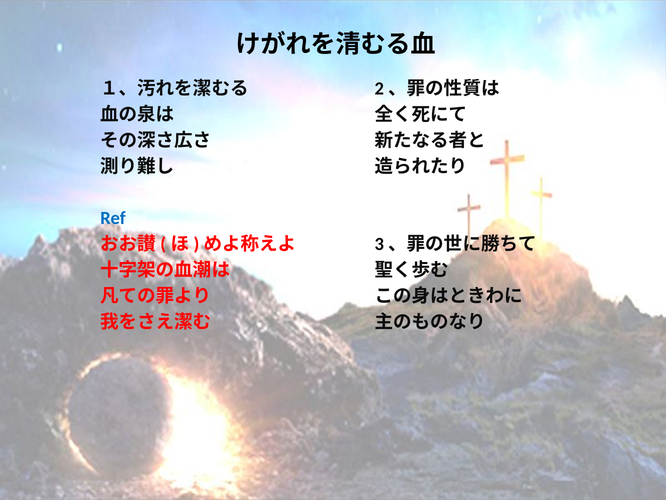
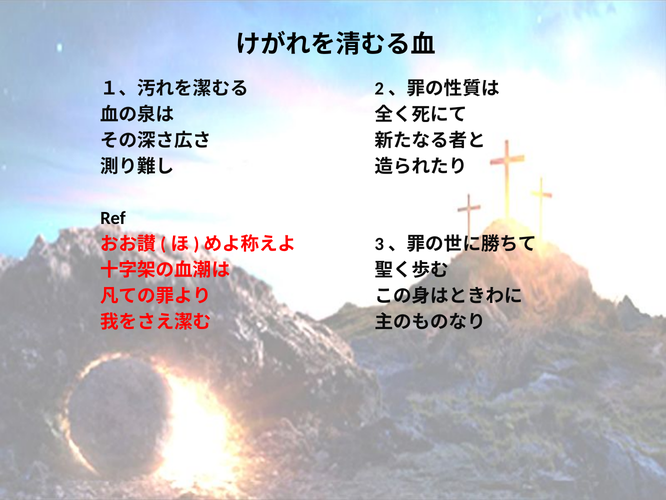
Ref colour: blue -> black
